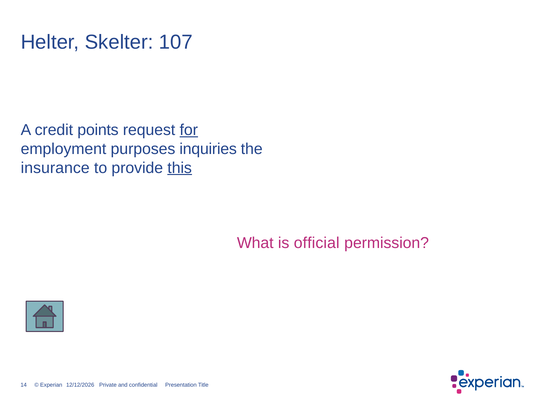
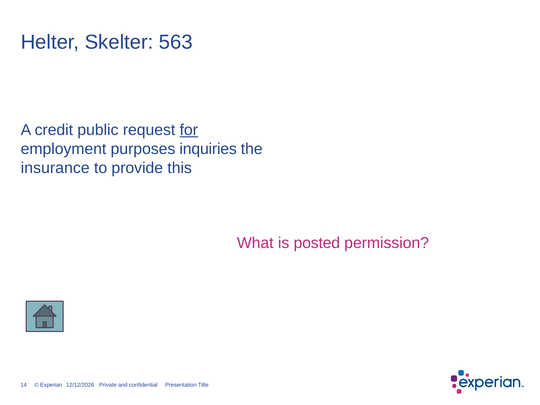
107: 107 -> 563
points: points -> public
this underline: present -> none
official: official -> posted
